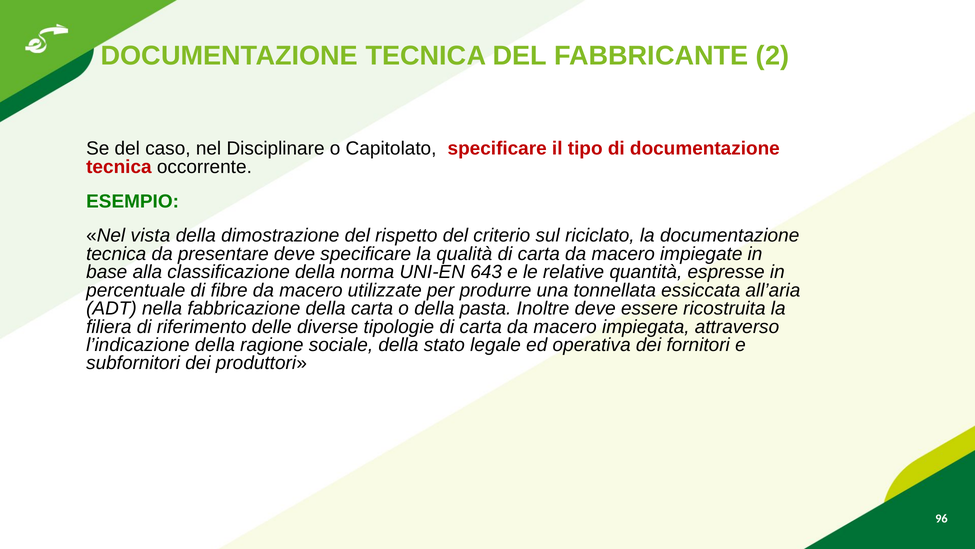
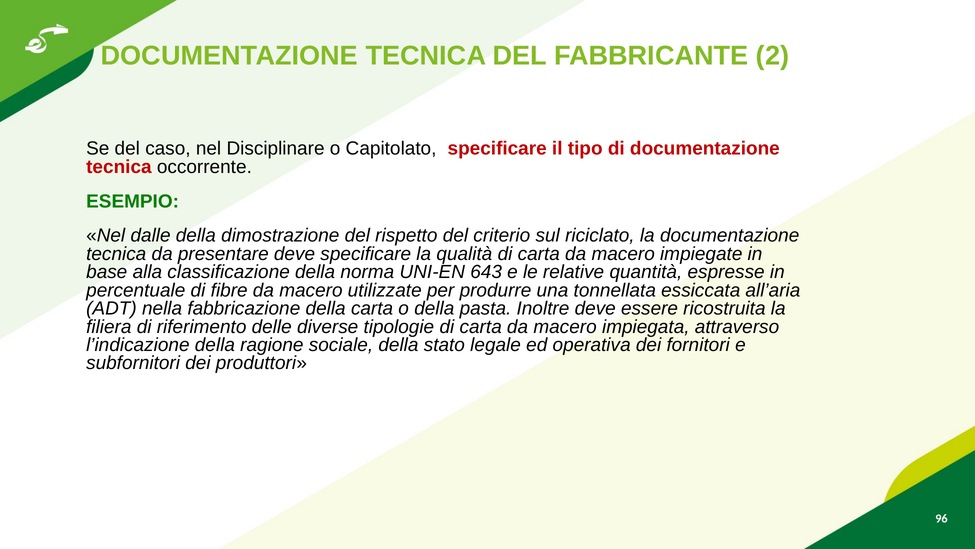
vista: vista -> dalle
